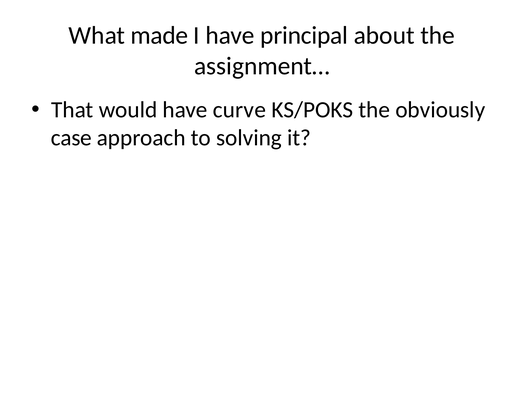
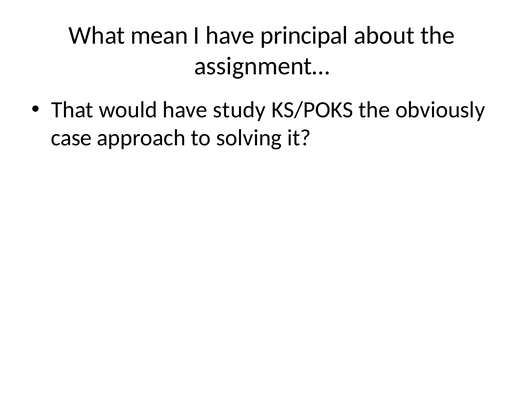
made: made -> mean
curve: curve -> study
